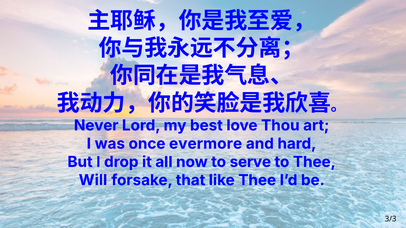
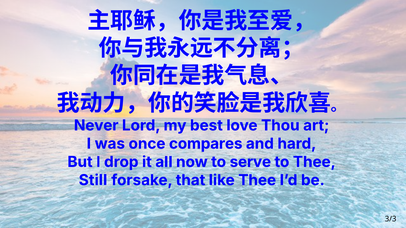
evermore: evermore -> compares
Will: Will -> Still
